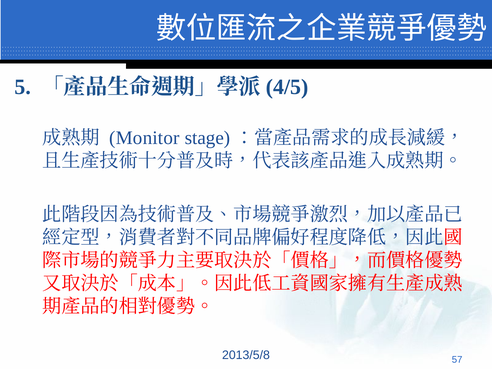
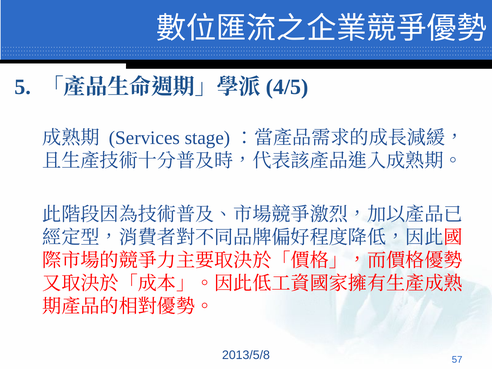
Monitor: Monitor -> Services
